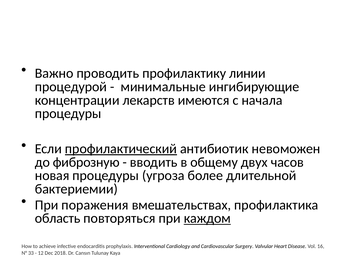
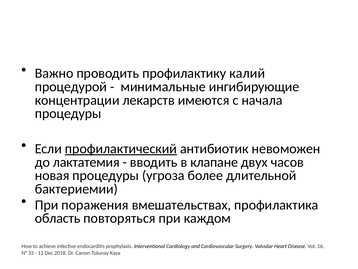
линии: линии -> калий
фиброзную: фиброзную -> лактатемия
общему: общему -> клапане
каждом underline: present -> none
